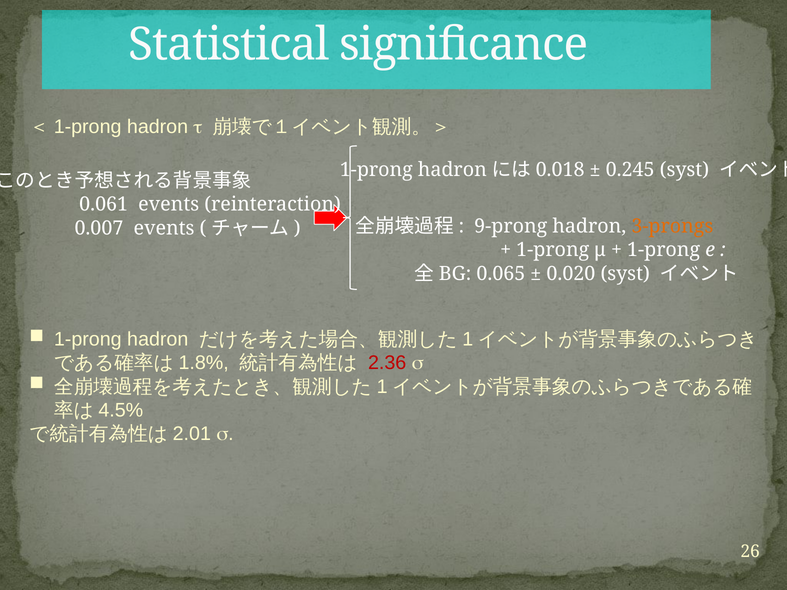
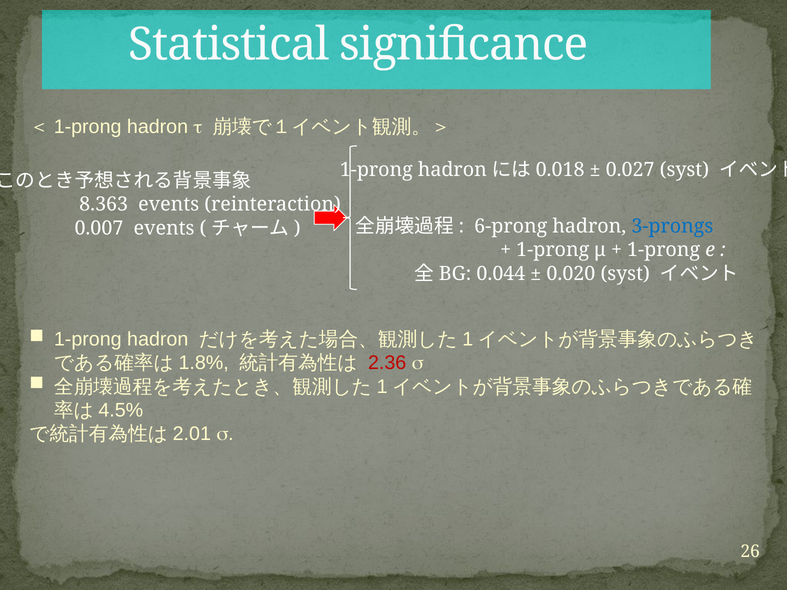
0.245: 0.245 -> 0.027
0.061: 0.061 -> 8.363
9-prong: 9-prong -> 6-prong
3-prongs colour: orange -> blue
0.065: 0.065 -> 0.044
